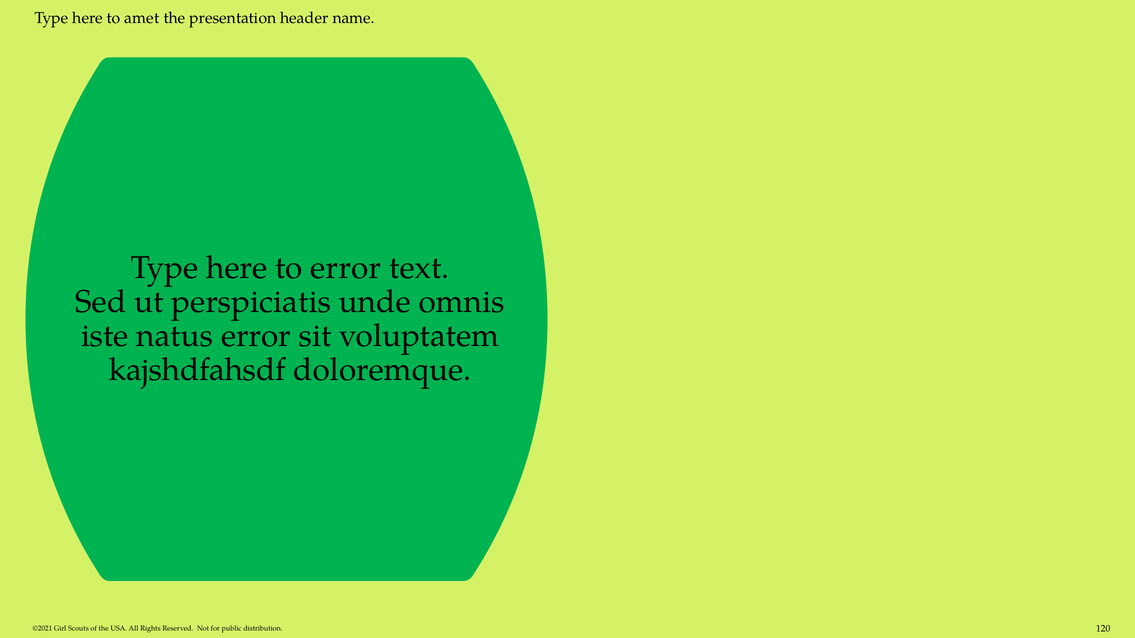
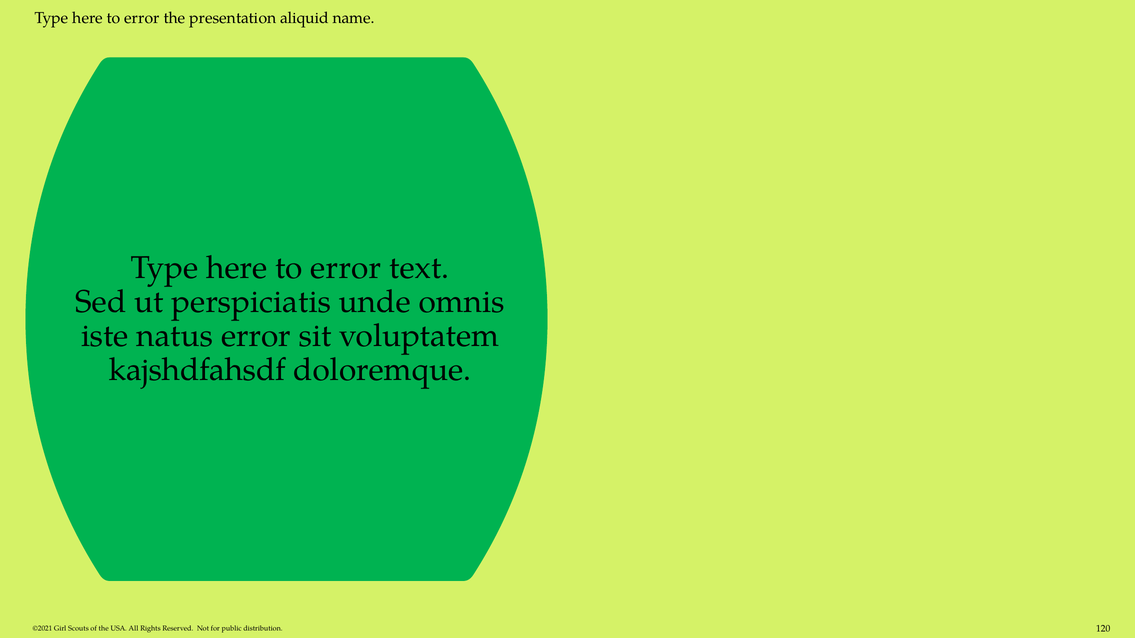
amet at (142, 18): amet -> error
header: header -> aliquid
